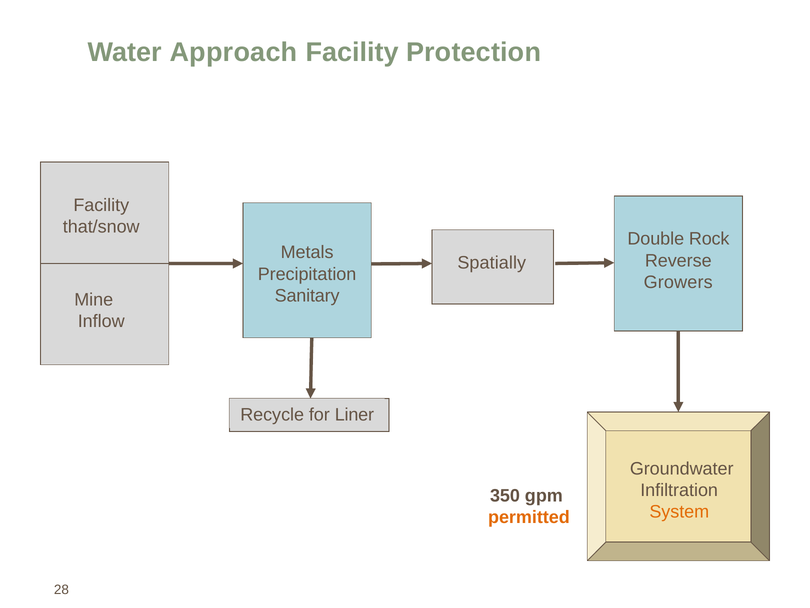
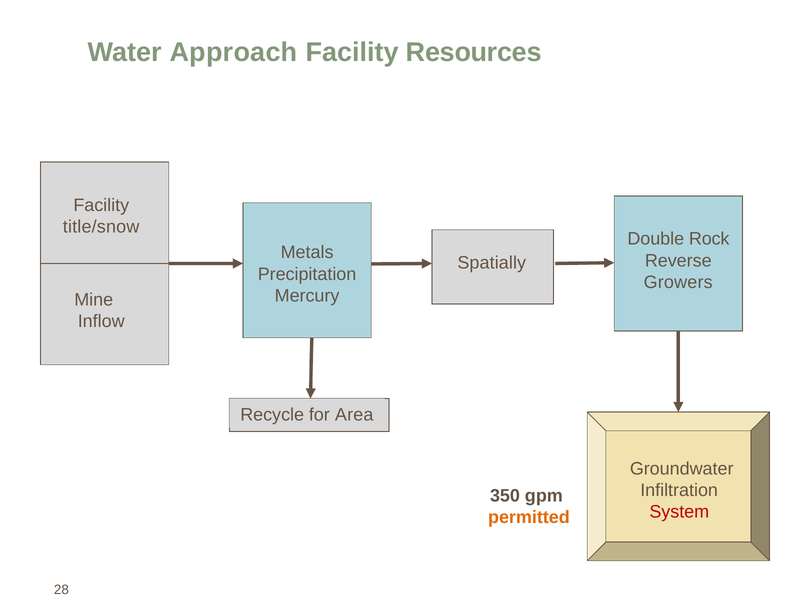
Protection: Protection -> Resources
that/snow: that/snow -> title/snow
Sanitary: Sanitary -> Mercury
Liner: Liner -> Area
System colour: orange -> red
